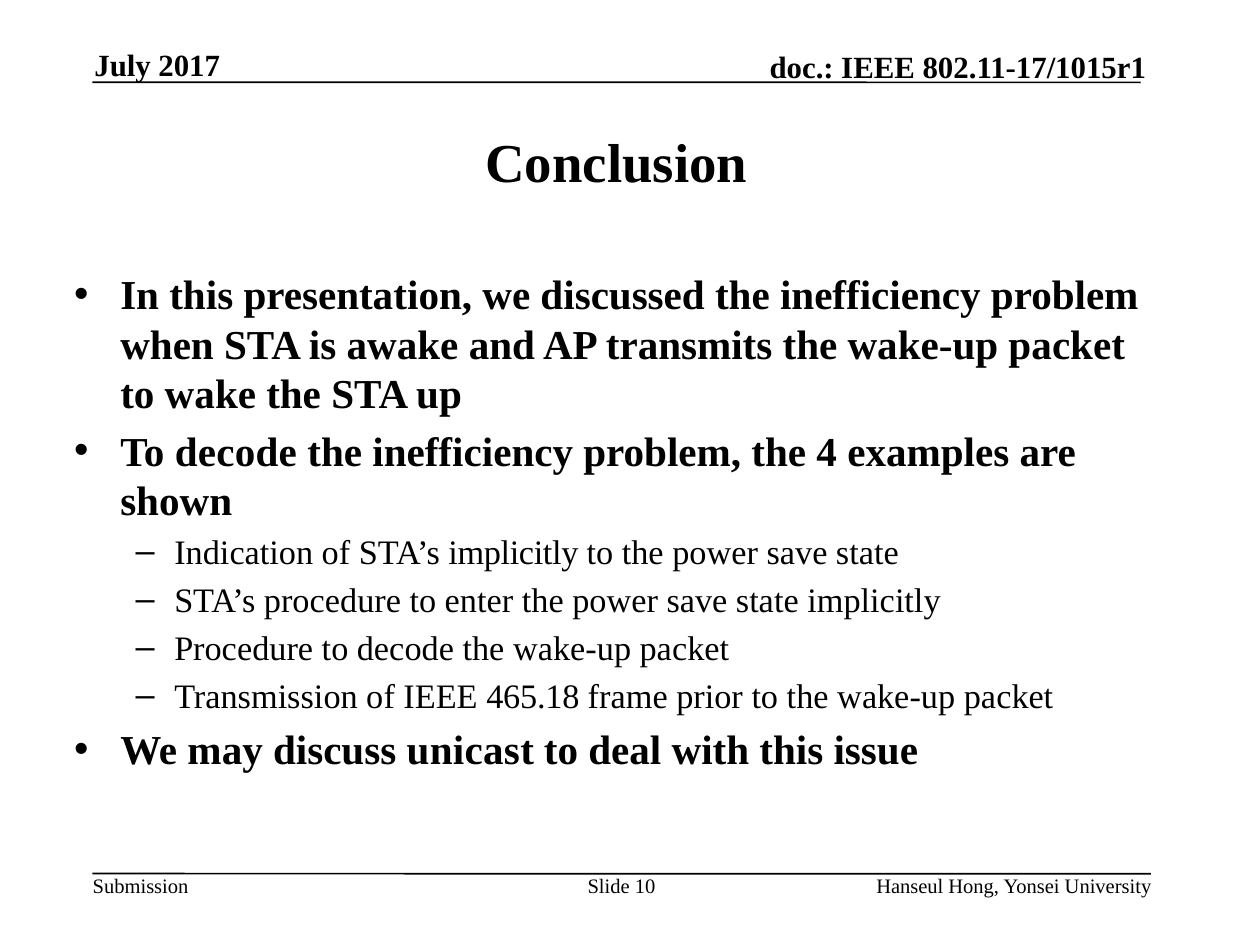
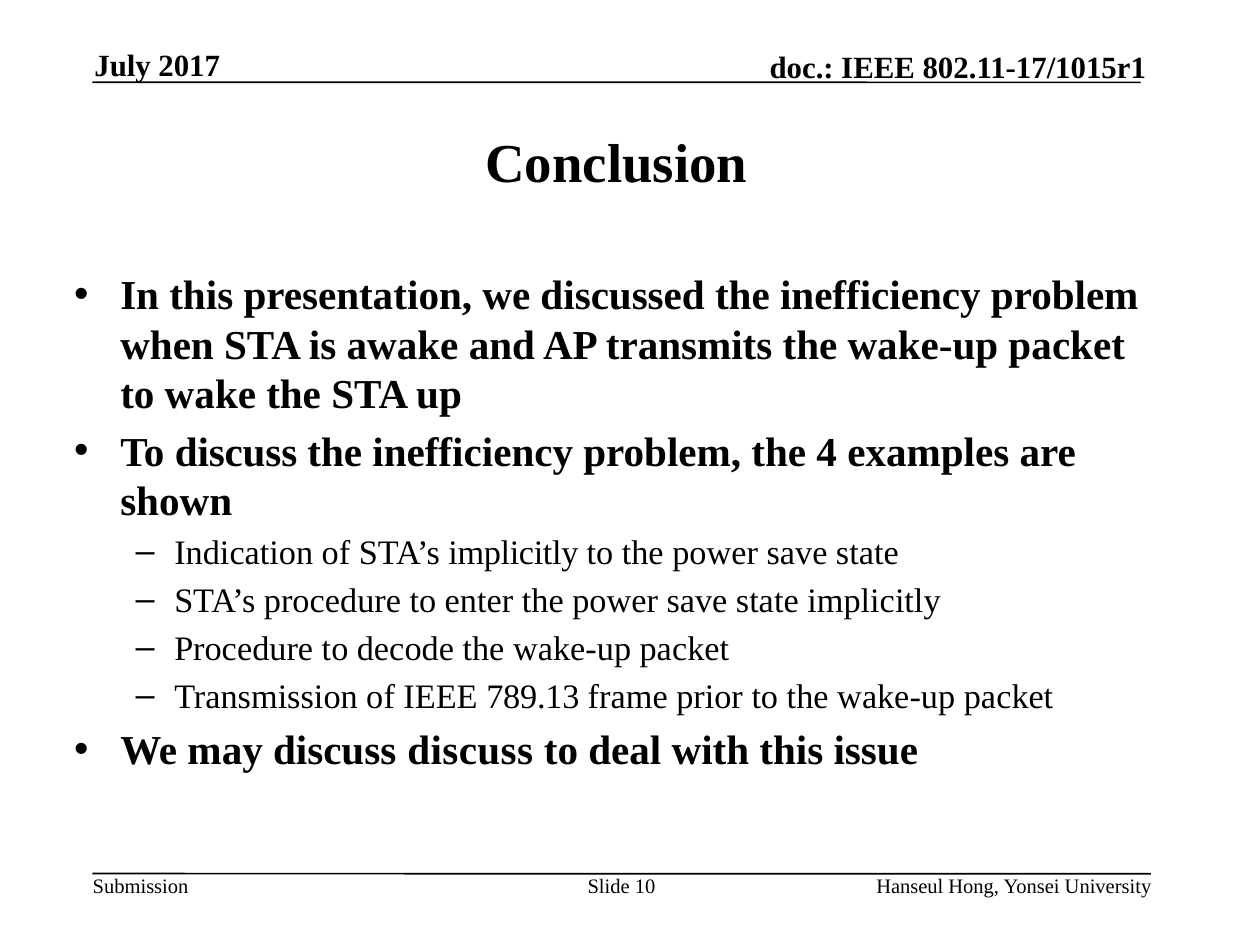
decode at (236, 452): decode -> discuss
465.18: 465.18 -> 789.13
discuss unicast: unicast -> discuss
